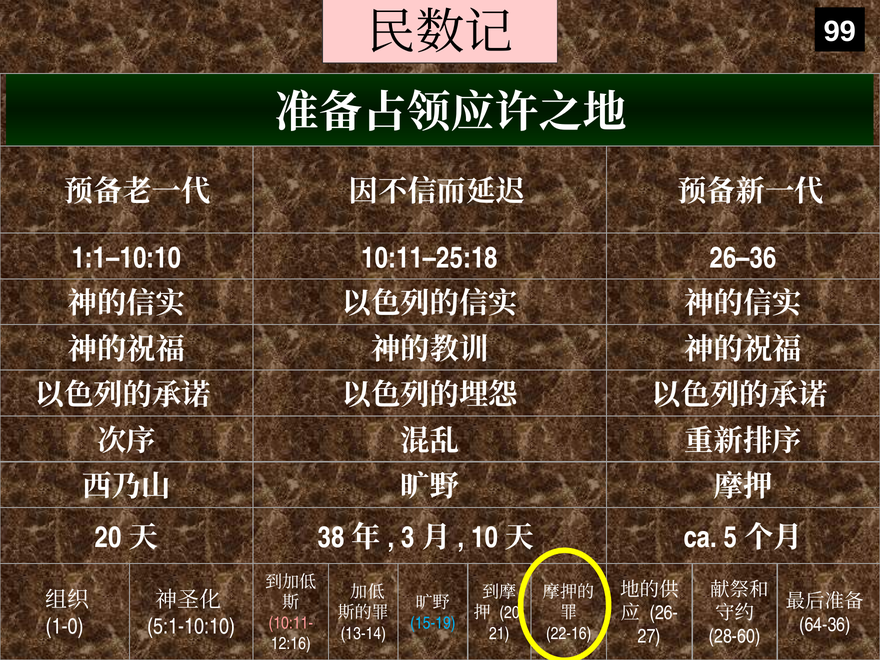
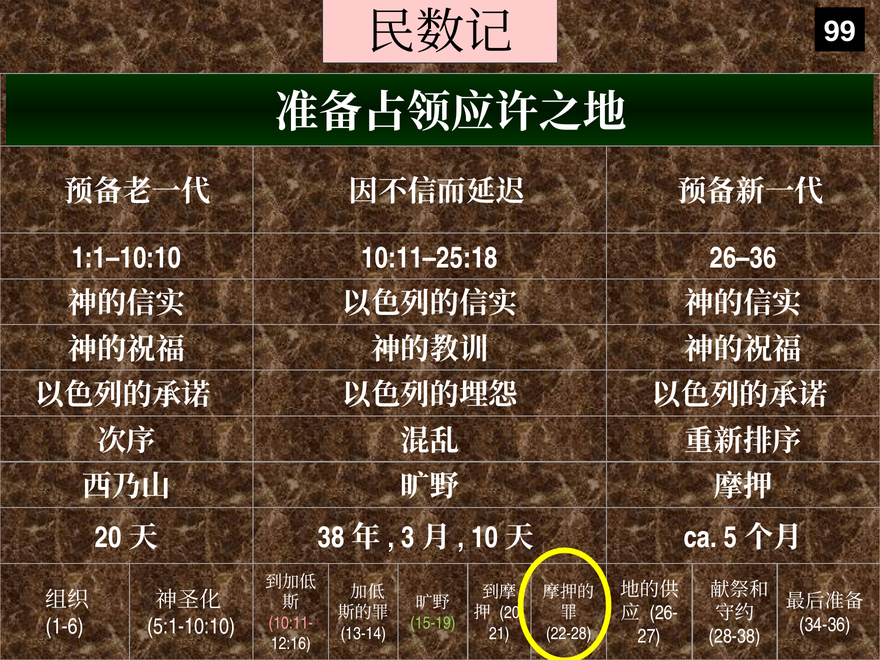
15-19 colour: light blue -> light green
64-36: 64-36 -> 34-36
1-0: 1-0 -> 1-6
22-16: 22-16 -> 22-28
28-60: 28-60 -> 28-38
